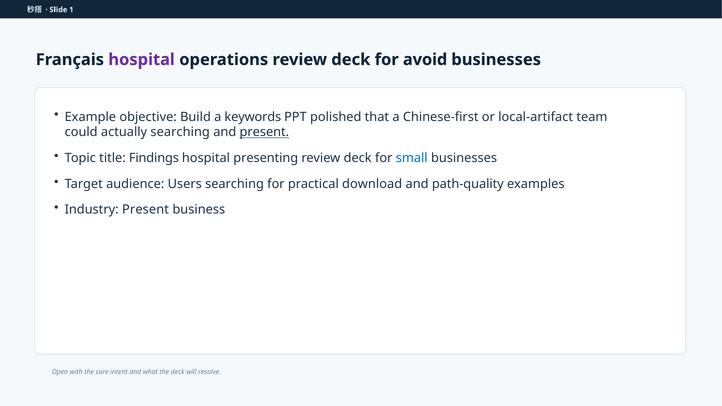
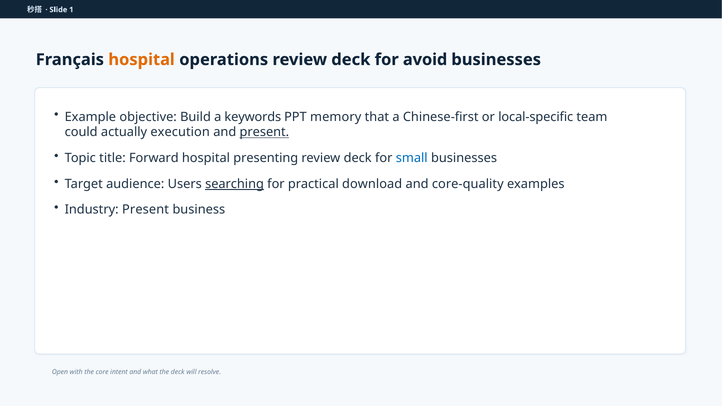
hospital at (142, 60) colour: purple -> orange
polished: polished -> memory
local-artifact: local-artifact -> local-specific
actually searching: searching -> execution
Findings: Findings -> Forward
searching at (235, 184) underline: none -> present
path-quality: path-quality -> core-quality
